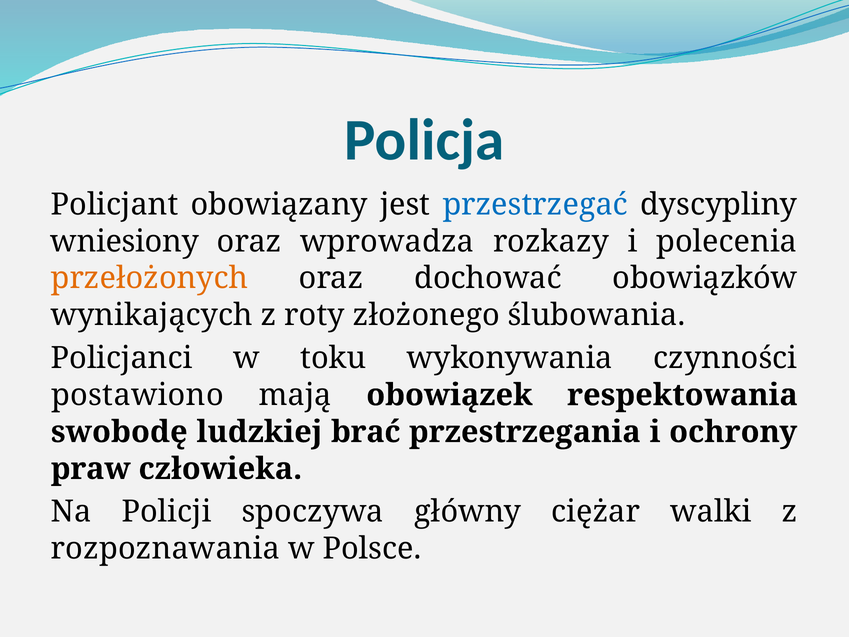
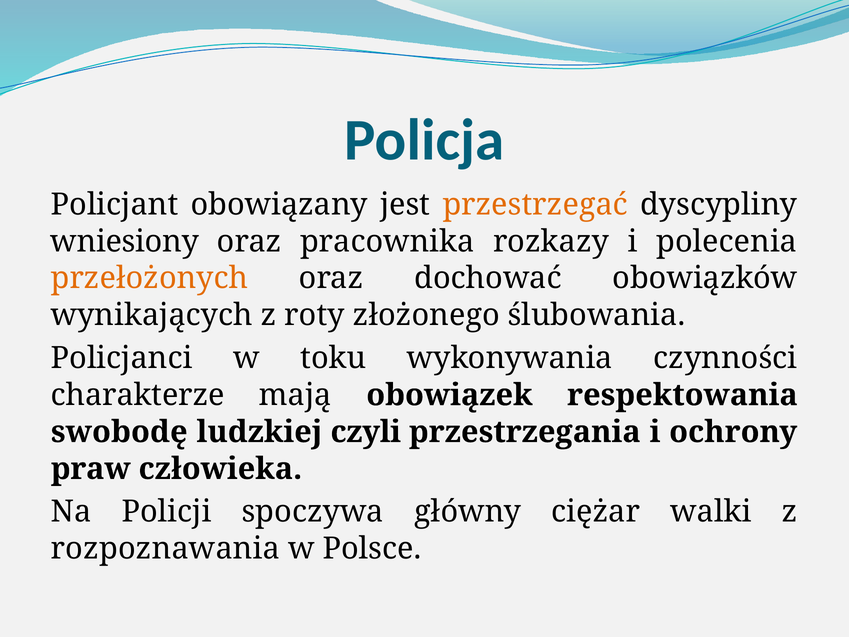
przestrzegać colour: blue -> orange
wprowadza: wprowadza -> pracownika
postawiono: postawiono -> charakterze
brać: brać -> czyli
